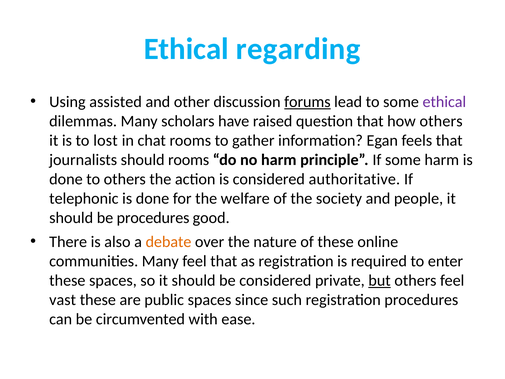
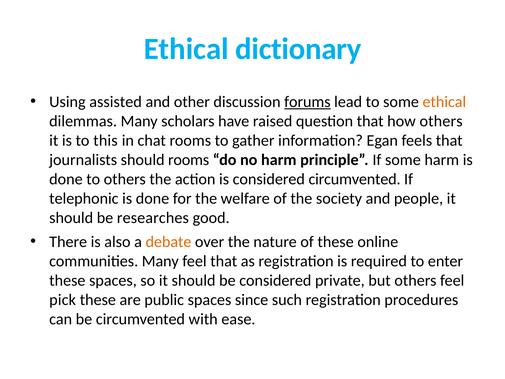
regarding: regarding -> dictionary
ethical at (444, 102) colour: purple -> orange
lost: lost -> this
considered authoritative: authoritative -> circumvented
be procedures: procedures -> researches
but underline: present -> none
vast: vast -> pick
